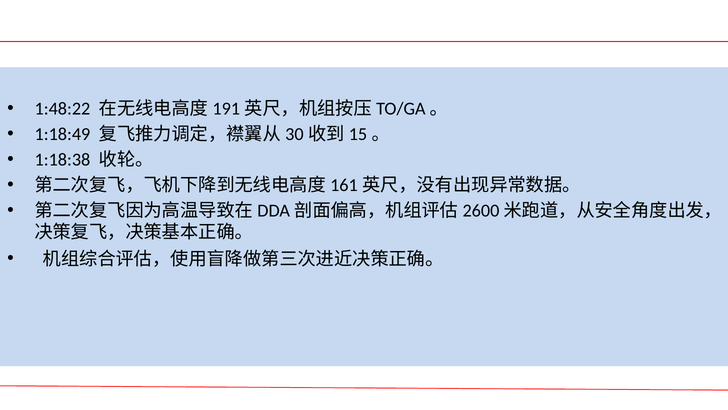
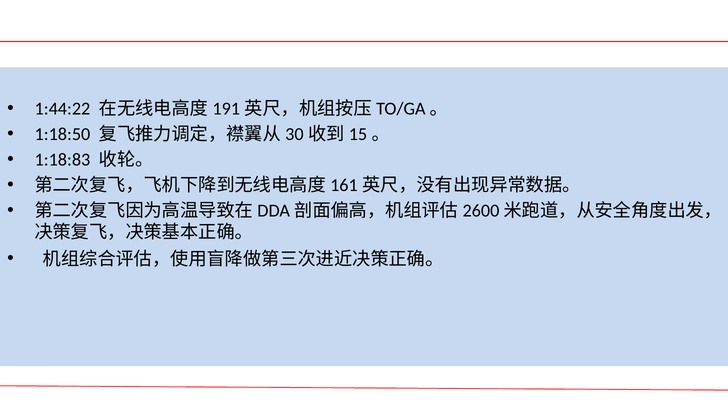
1:48:22: 1:48:22 -> 1:44:22
1:18:49: 1:18:49 -> 1:18:50
1:18:38: 1:18:38 -> 1:18:83
